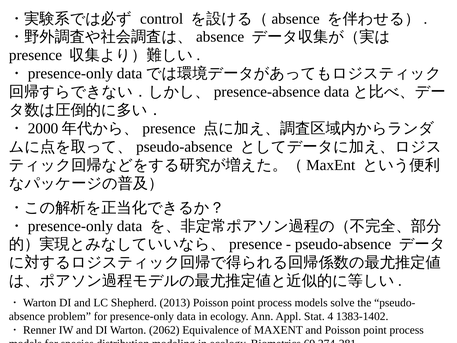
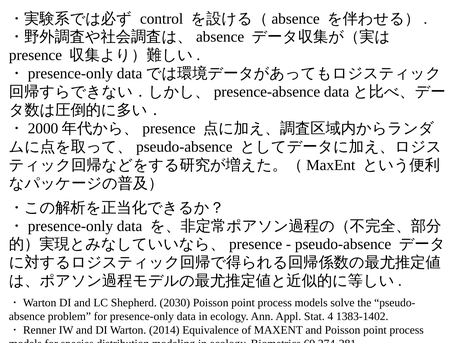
2013: 2013 -> 2030
2062: 2062 -> 2014
